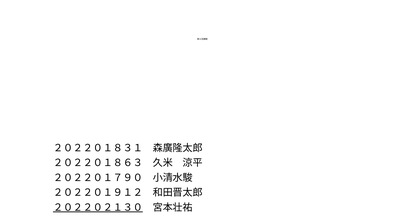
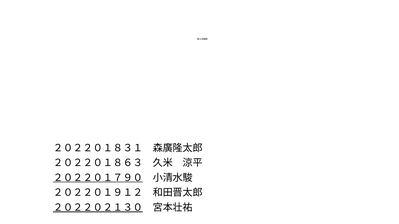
２０２２０１７９０ underline: none -> present
